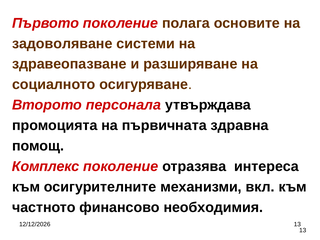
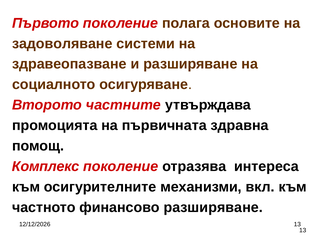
персонала: персонала -> частните
финансово необходимия: необходимия -> разширяване
